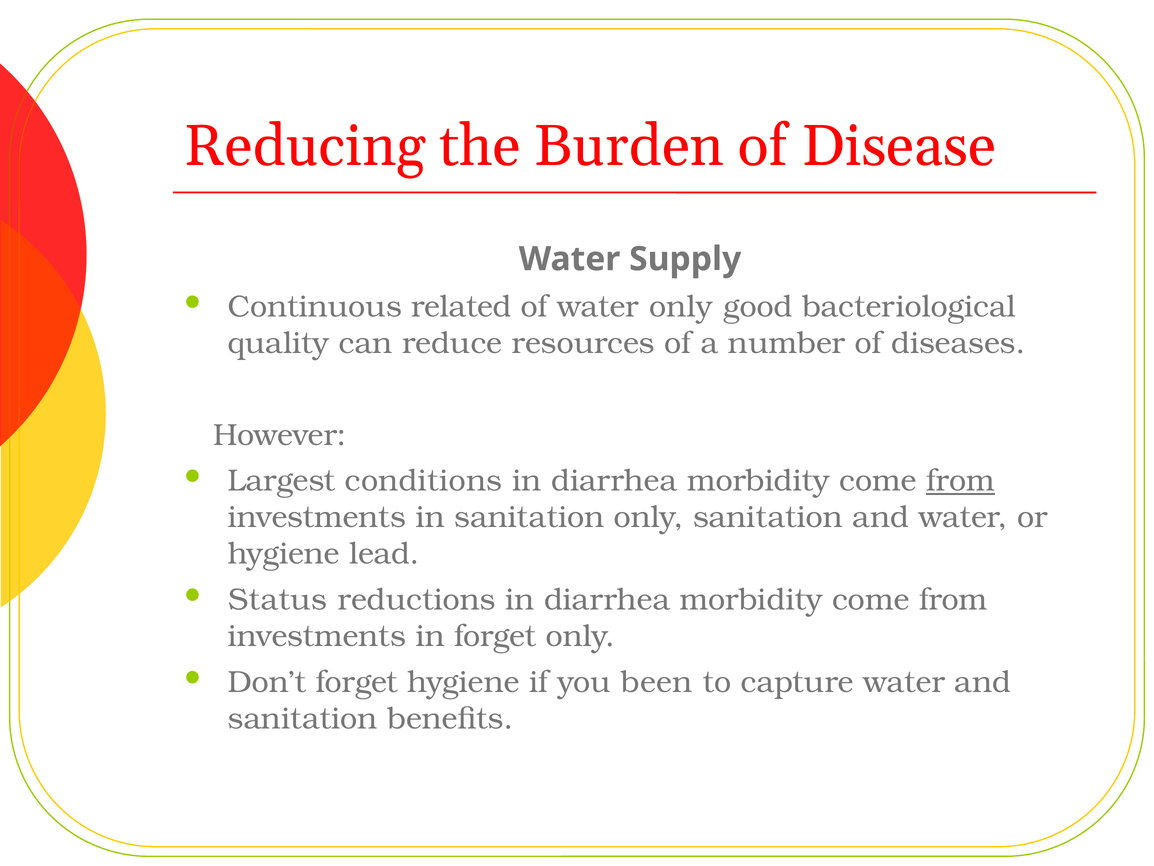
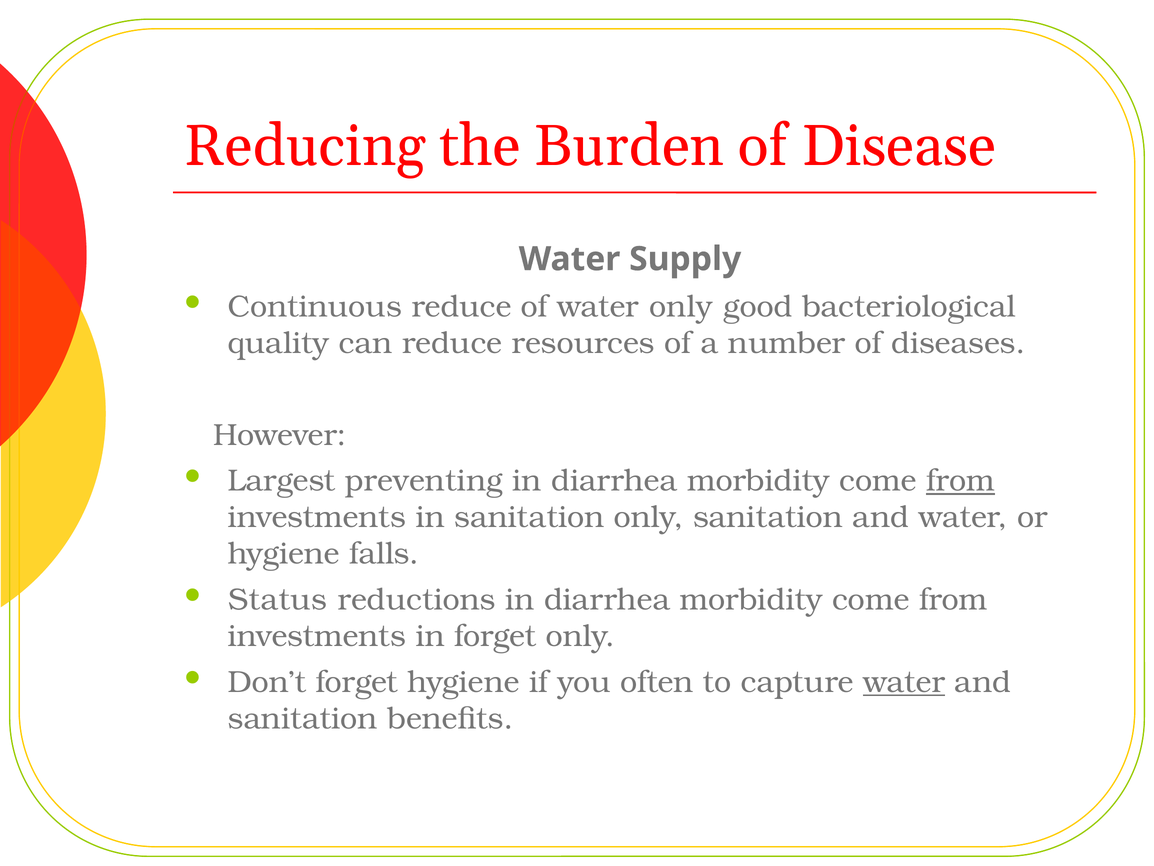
Continuous related: related -> reduce
conditions: conditions -> preventing
lead: lead -> falls
been: been -> often
water at (904, 682) underline: none -> present
